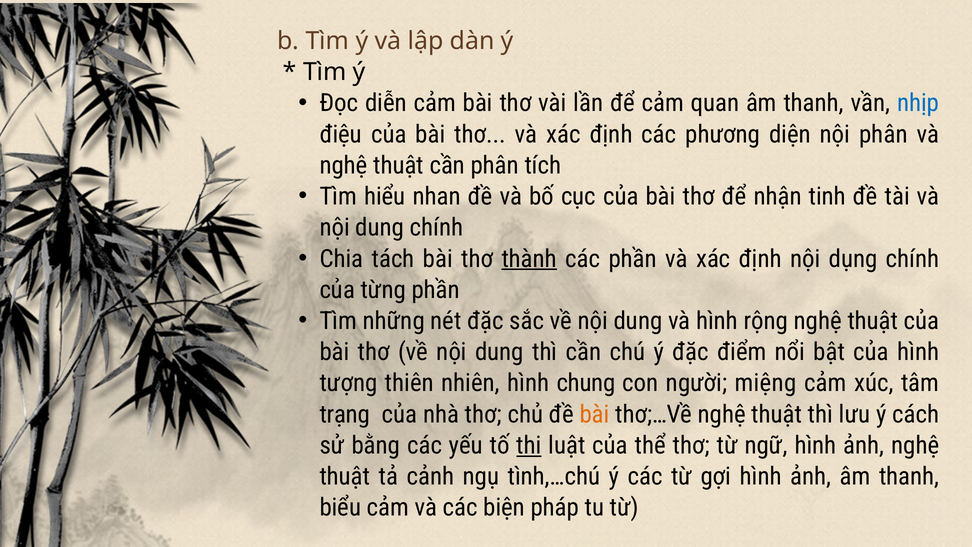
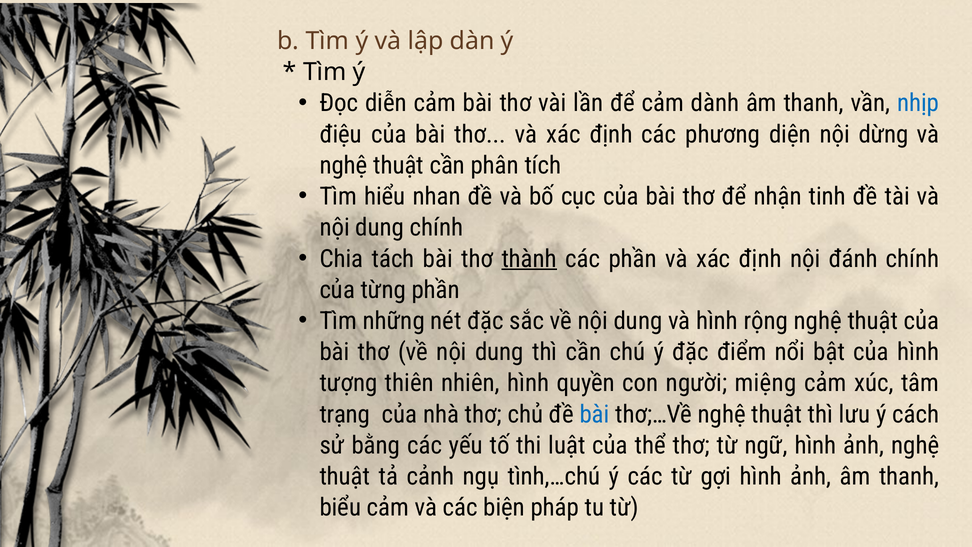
quan: quan -> dành
nội phân: phân -> dừng
dụng: dụng -> đánh
chung: chung -> quyền
bài at (595, 414) colour: orange -> blue
thi underline: present -> none
